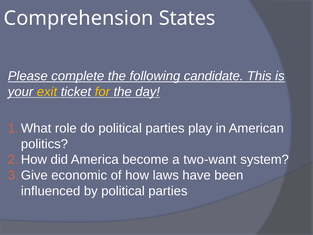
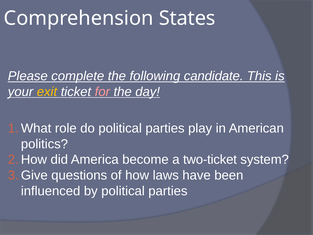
for colour: yellow -> pink
two-want: two-want -> two-ticket
economic: economic -> questions
